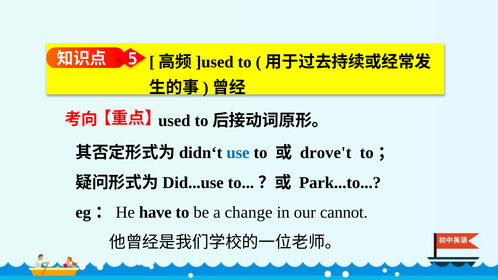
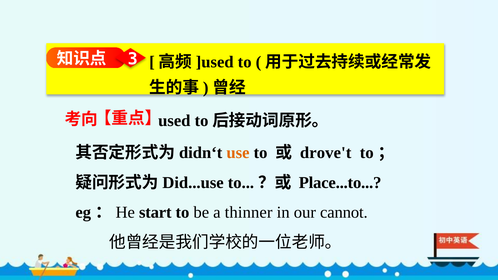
5: 5 -> 3
use colour: blue -> orange
Park...to: Park...to -> Place...to
have: have -> start
change: change -> thinner
